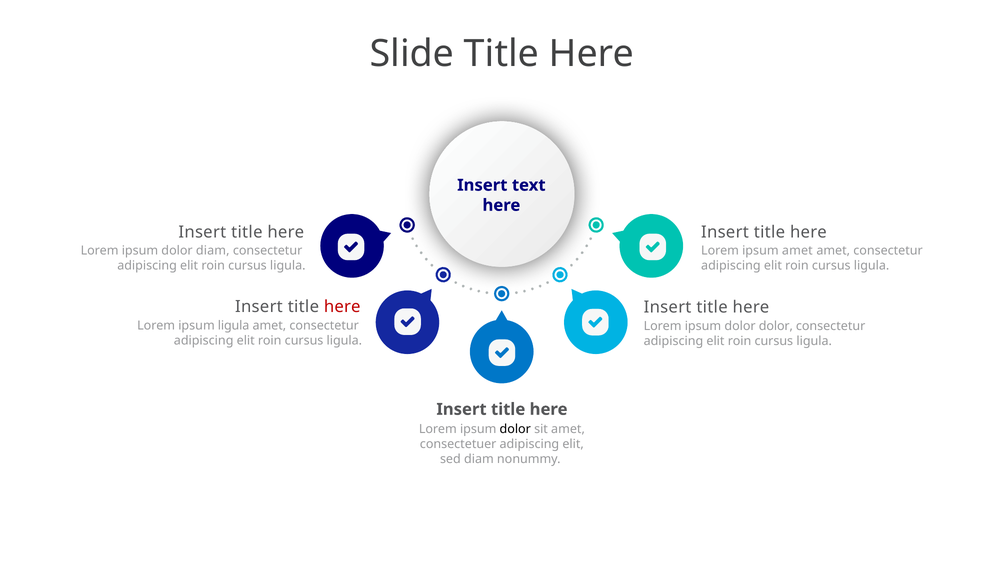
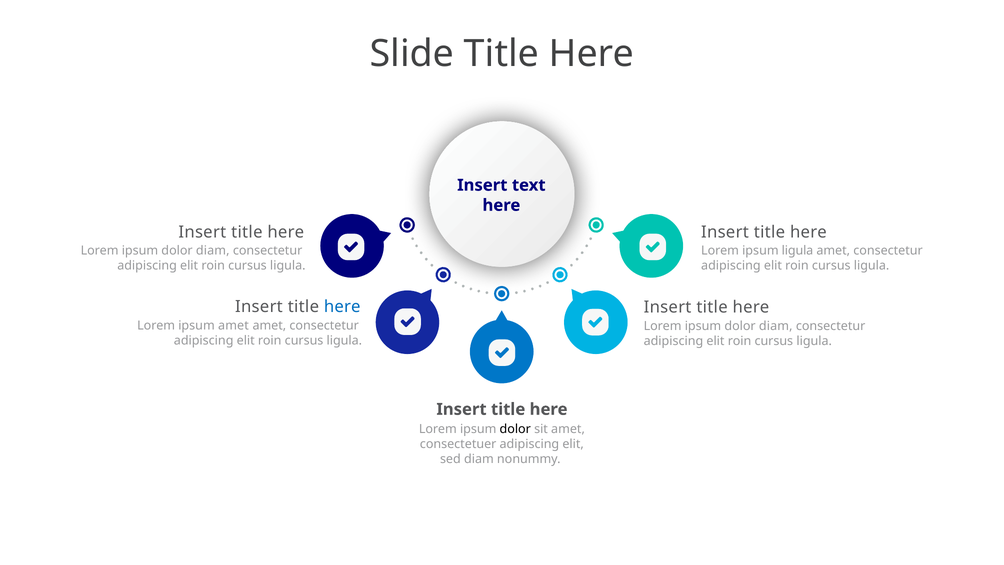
ipsum amet: amet -> ligula
here at (342, 307) colour: red -> blue
ipsum ligula: ligula -> amet
dolor at (776, 326): dolor -> diam
